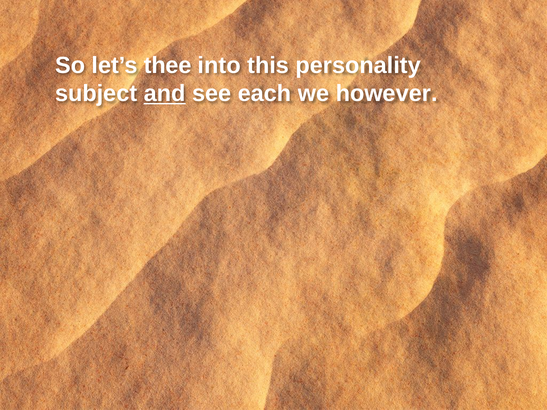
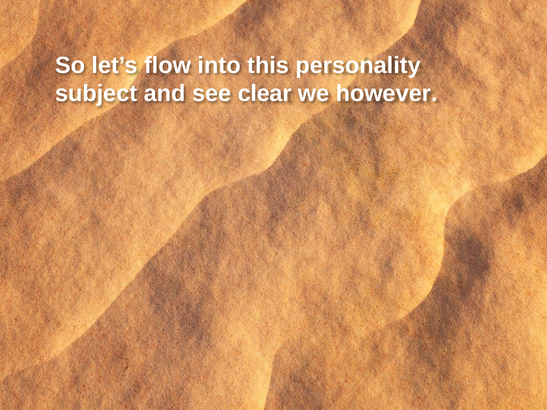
thee: thee -> flow
and underline: present -> none
each: each -> clear
